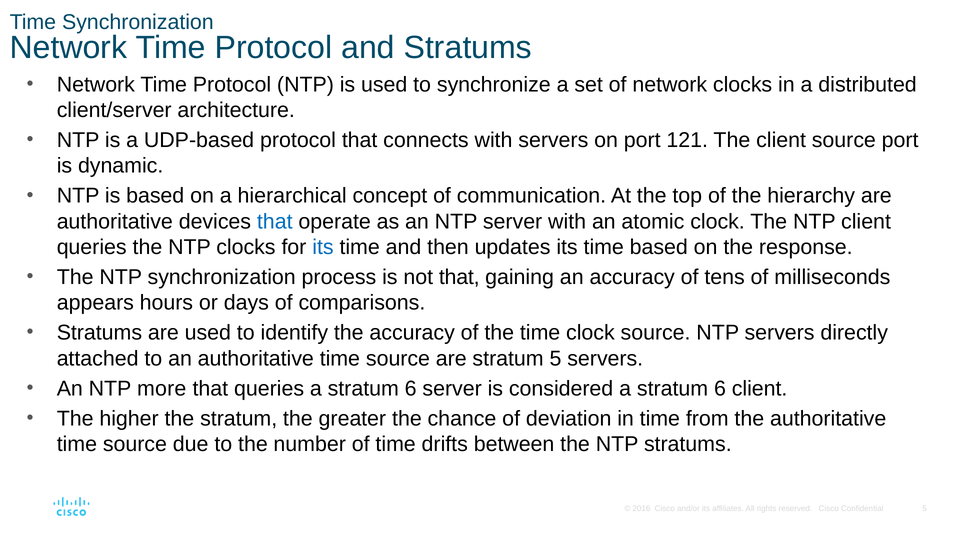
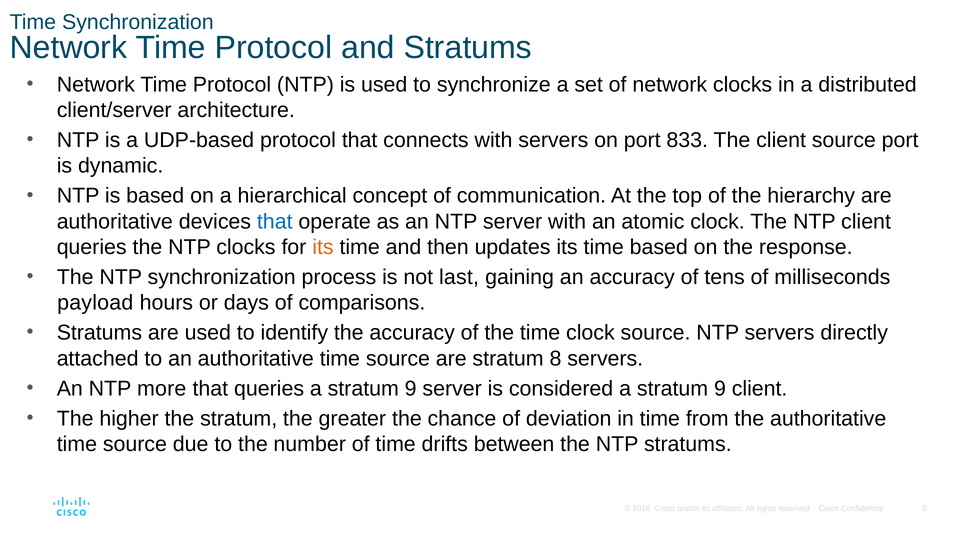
121: 121 -> 833
its at (323, 247) colour: blue -> orange
not that: that -> last
appears: appears -> payload
stratum 5: 5 -> 8
queries a stratum 6: 6 -> 9
considered a stratum 6: 6 -> 9
